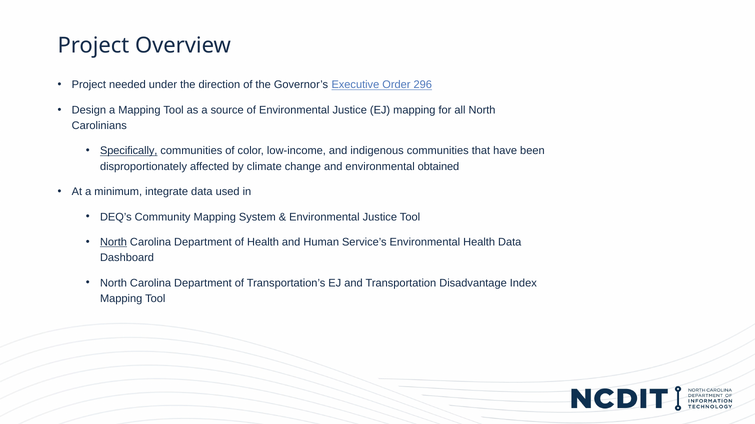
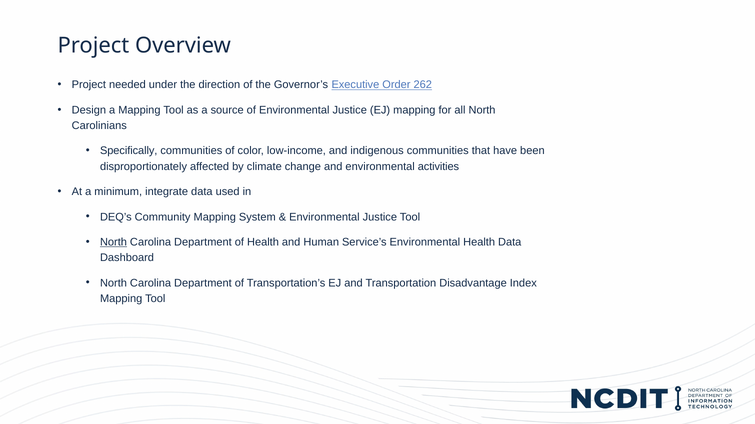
296: 296 -> 262
Specifically underline: present -> none
obtained: obtained -> activities
